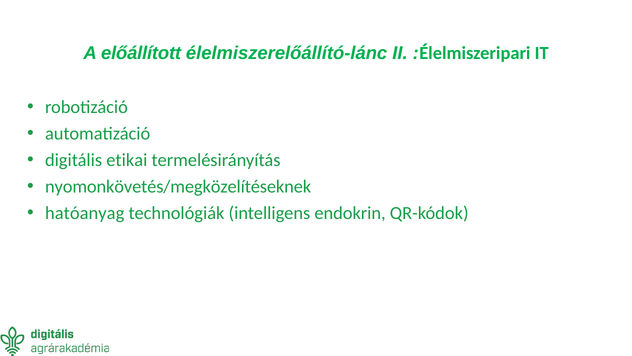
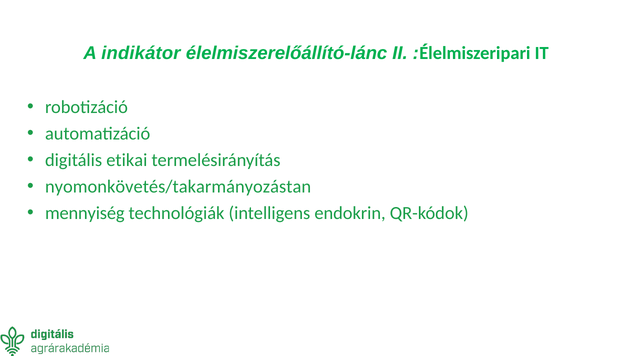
előállított: előállított -> indikátor
nyomonkövetés/megközelítéseknek: nyomonkövetés/megközelítéseknek -> nyomonkövetés/takarmányozástan
hatóanyag: hatóanyag -> mennyiség
